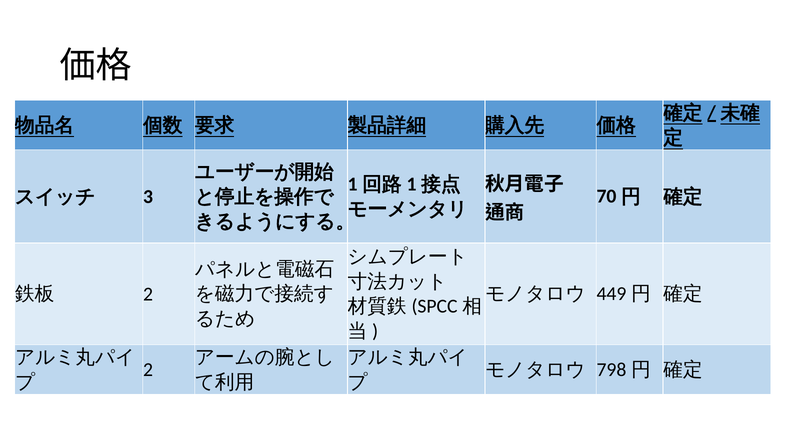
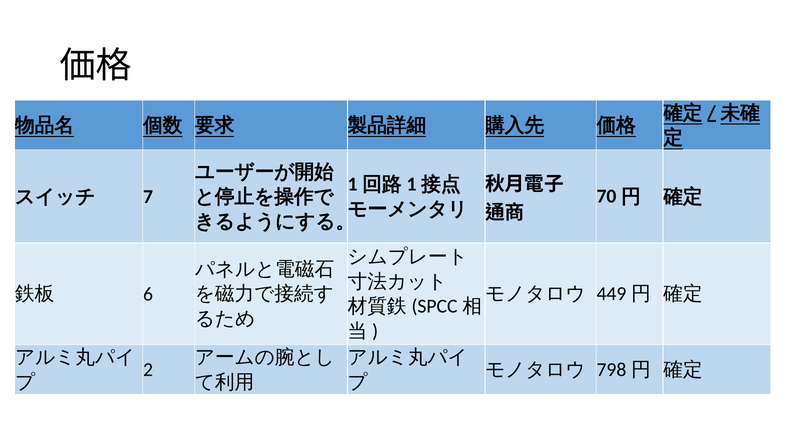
3: 3 -> 7
2 at (148, 294): 2 -> 6
